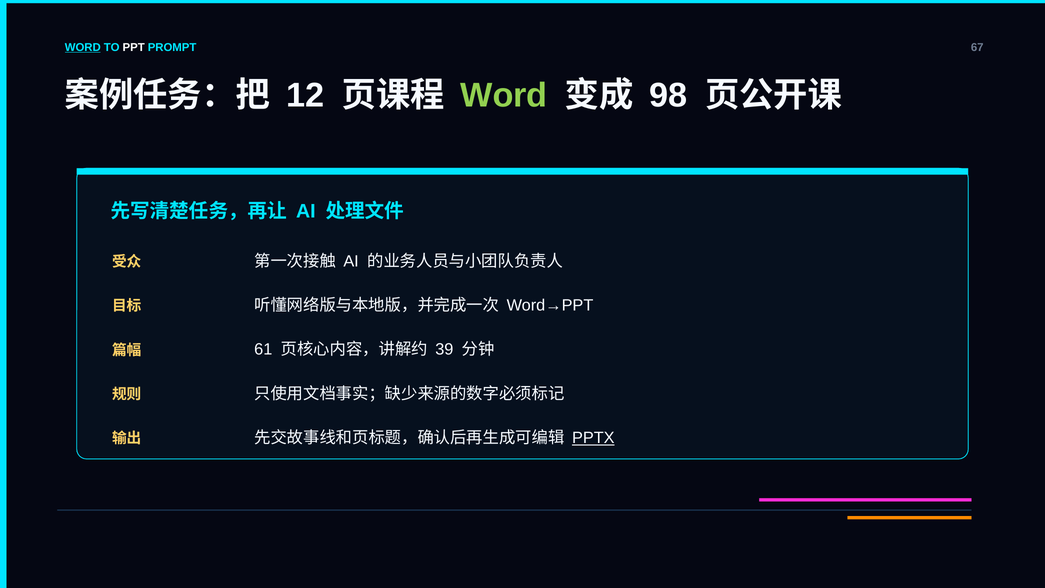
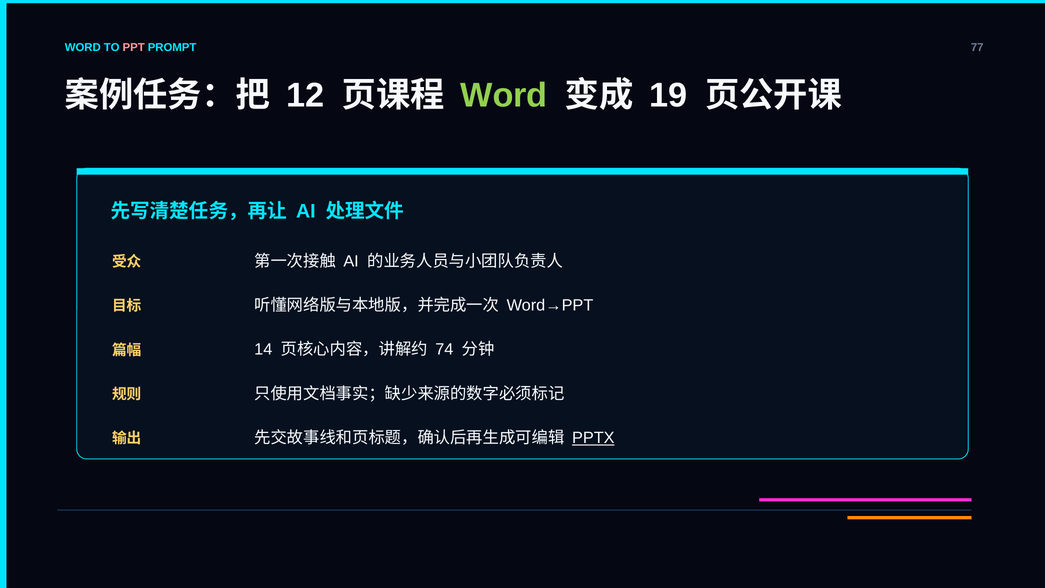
WORD at (83, 47) underline: present -> none
PPT colour: white -> pink
67: 67 -> 77
98: 98 -> 19
61: 61 -> 14
39: 39 -> 74
